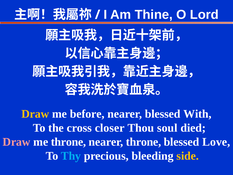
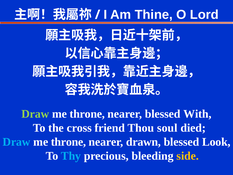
Draw at (35, 114) colour: yellow -> light green
before at (87, 114): before -> throne
closer: closer -> friend
Draw at (17, 142) colour: pink -> light blue
nearer throne: throne -> drawn
Love: Love -> Look
